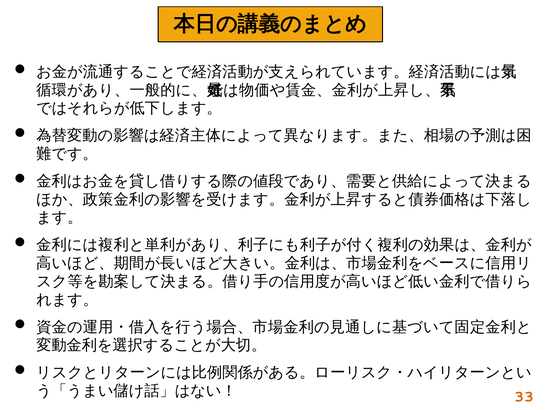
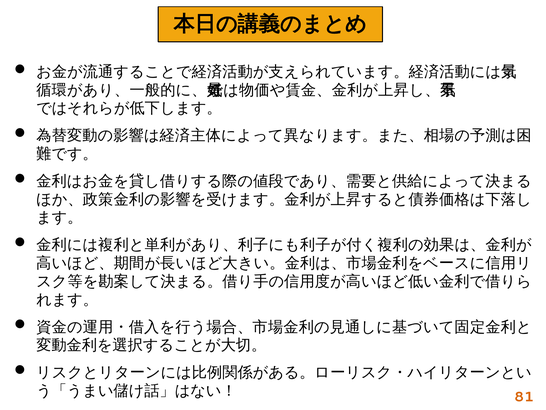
33: 33 -> 81
